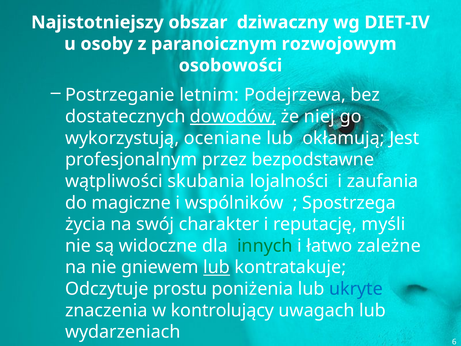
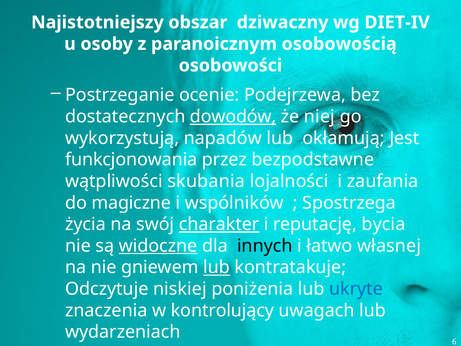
rozwojowym: rozwojowym -> osobowością
letnim: letnim -> ocenie
oceniane: oceniane -> napadów
profesjonalnym: profesjonalnym -> funkcjonowania
charakter underline: none -> present
myśli: myśli -> bycia
widoczne underline: none -> present
innych colour: green -> black
zależne: zależne -> własnej
prostu: prostu -> niskiej
